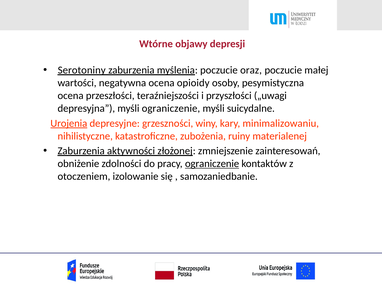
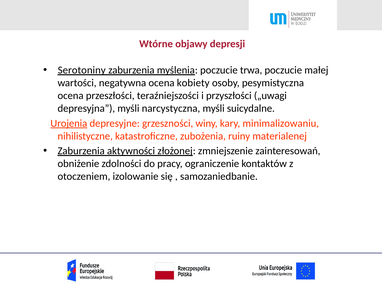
oraz: oraz -> trwa
opioidy: opioidy -> kobiety
myśli ograniczenie: ograniczenie -> narcystyczna
ograniczenie at (212, 163) underline: present -> none
